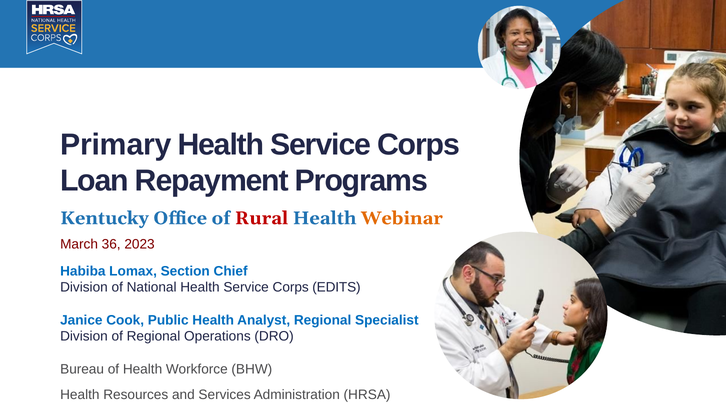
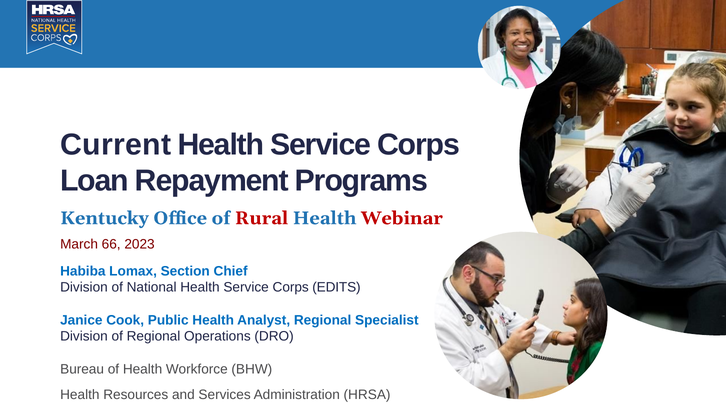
Primary: Primary -> Current
Webinar colour: orange -> red
36: 36 -> 66
